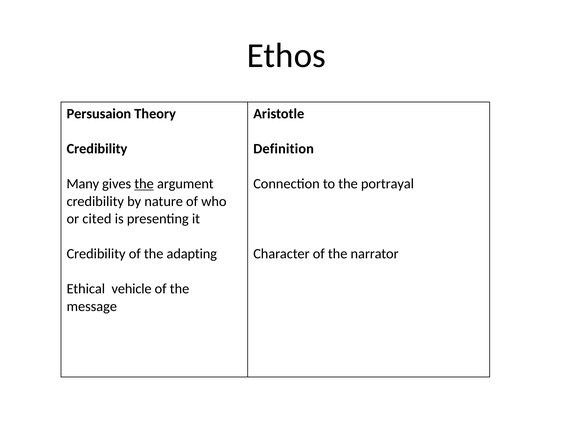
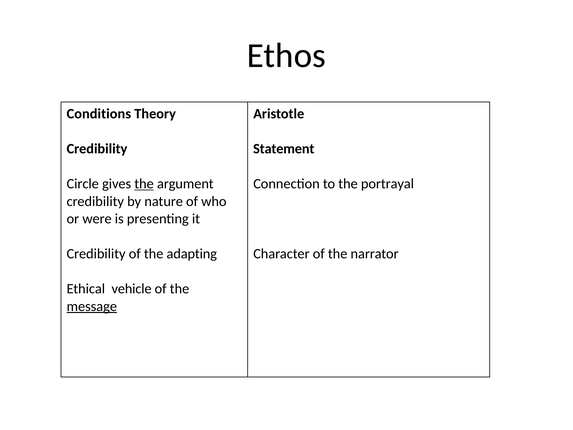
Persusaion: Persusaion -> Conditions
Definition: Definition -> Statement
Many: Many -> Circle
cited: cited -> were
message underline: none -> present
